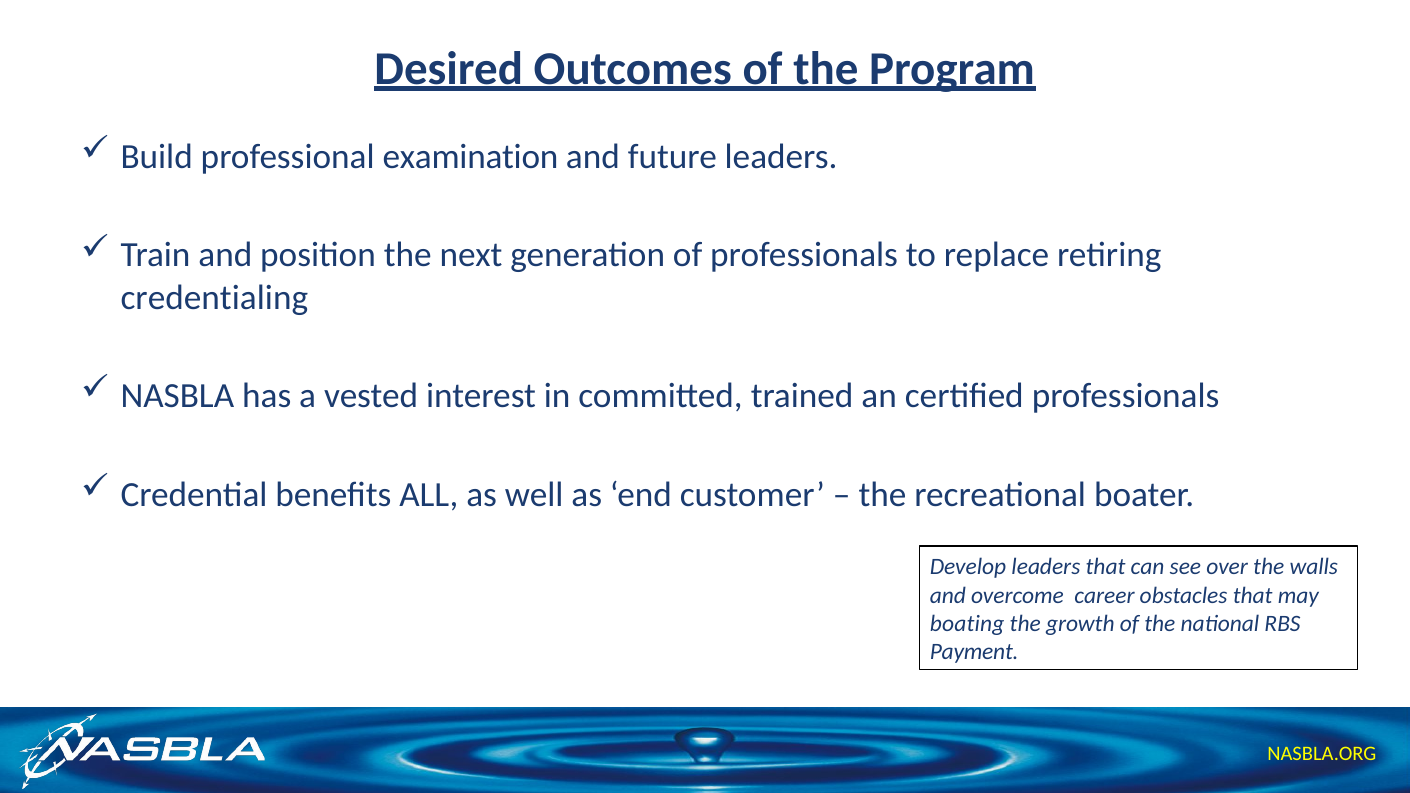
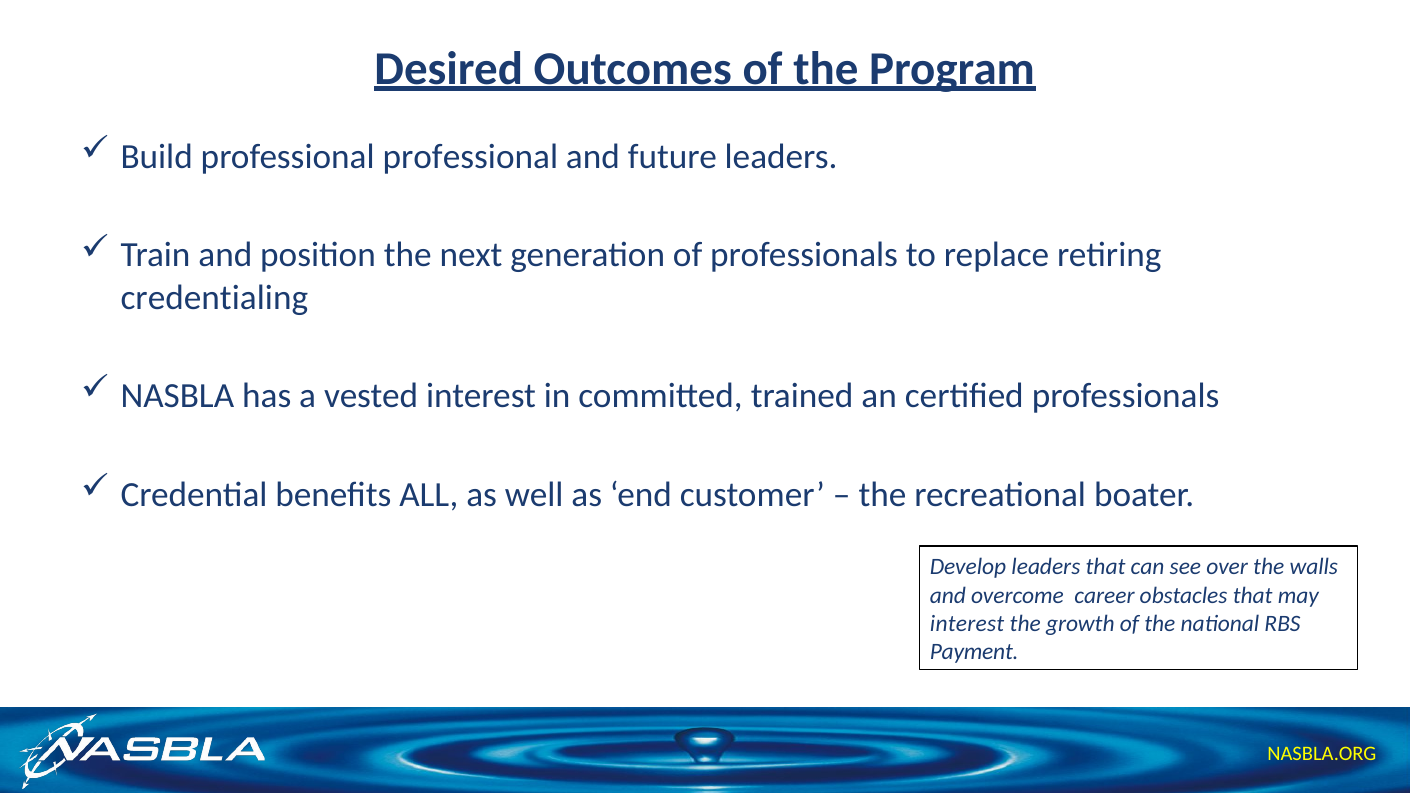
professional examination: examination -> professional
boating at (967, 624): boating -> interest
